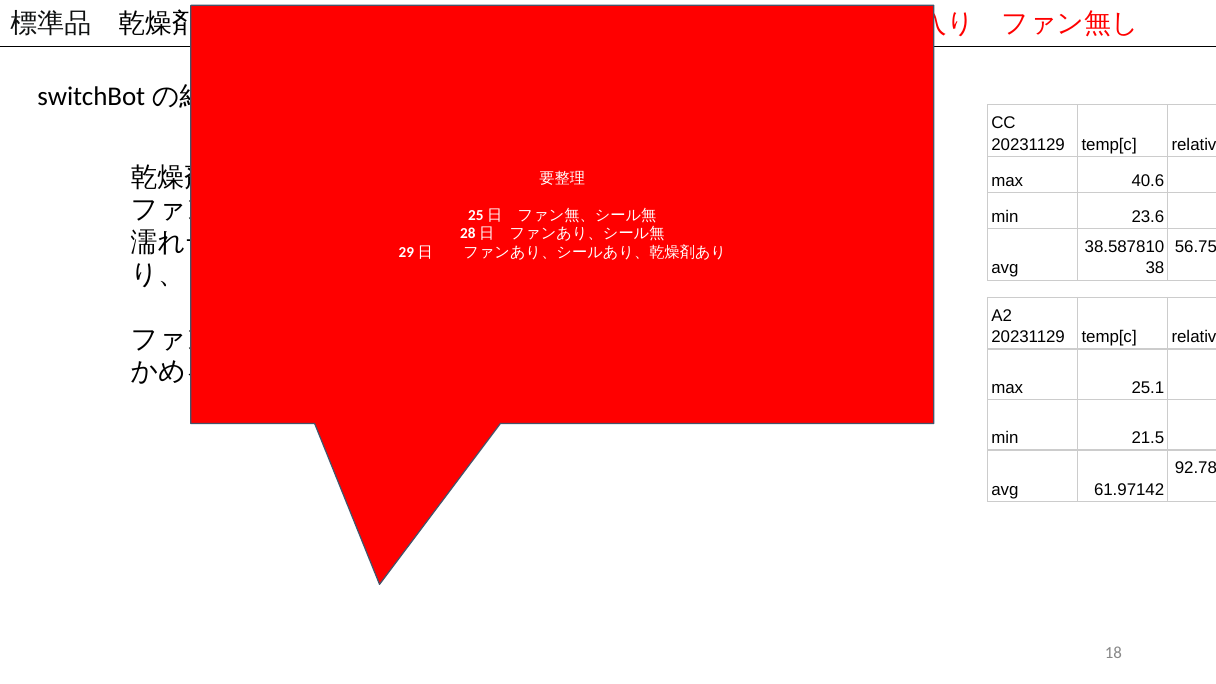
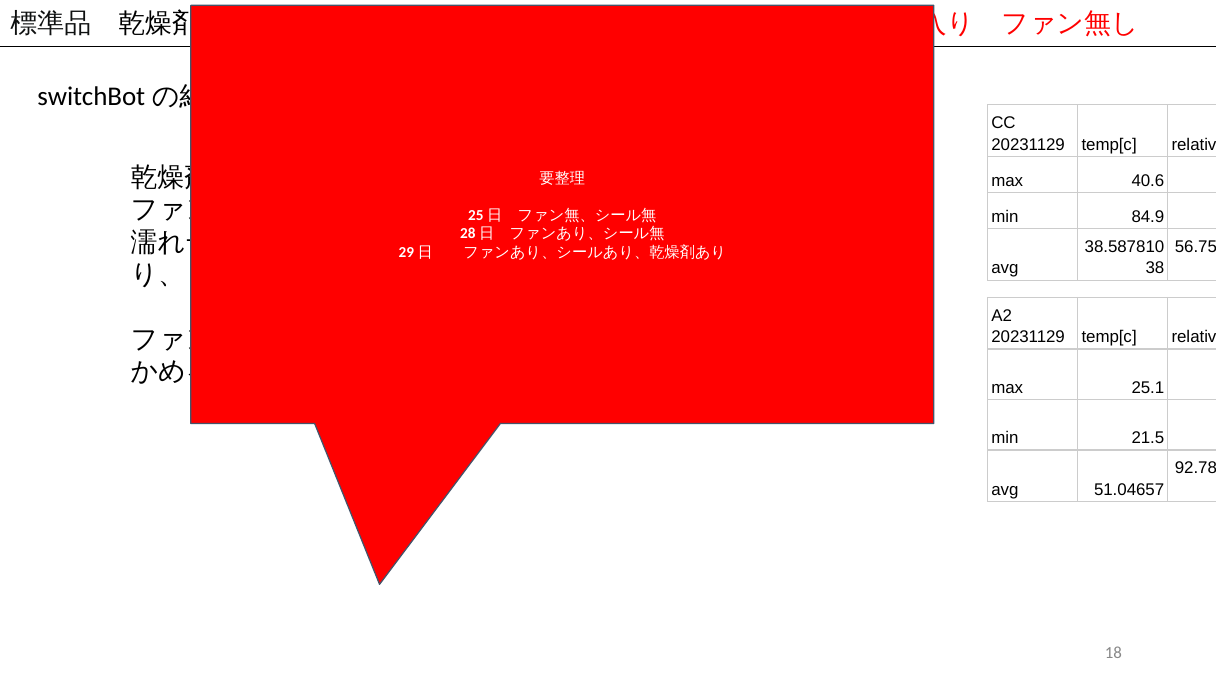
23.6: 23.6 -> 84.9
61.97142: 61.97142 -> 51.04657
